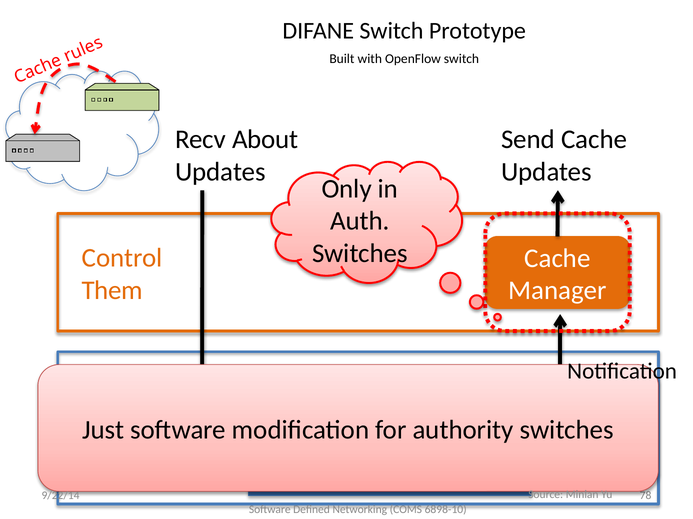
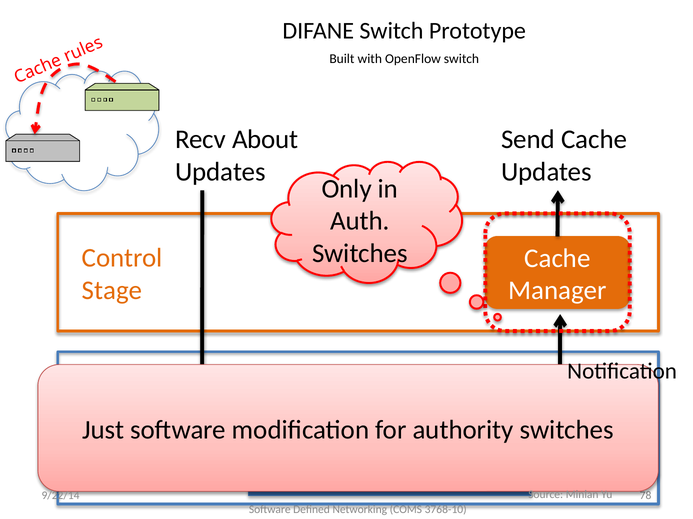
Them: Them -> Stage
6898-10: 6898-10 -> 3768-10
